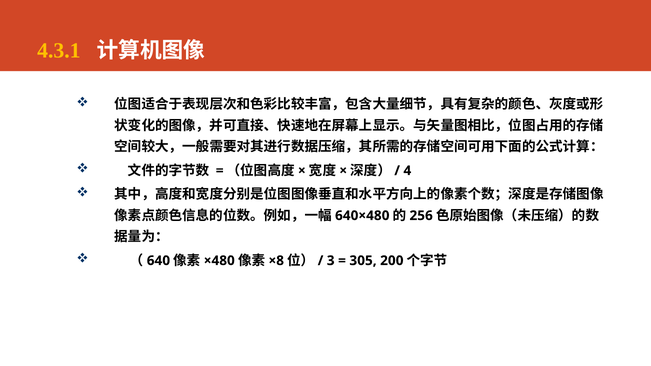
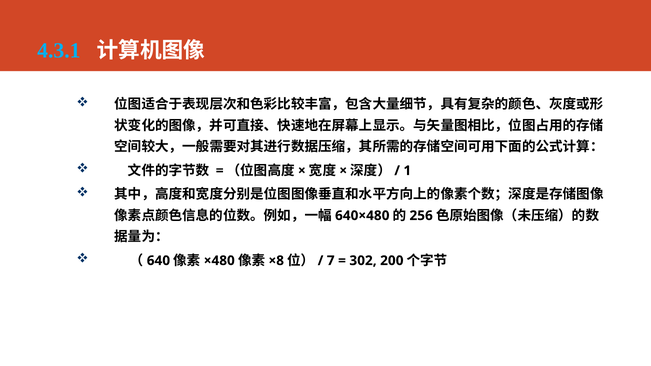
4.3.1 colour: yellow -> light blue
4: 4 -> 1
3: 3 -> 7
305: 305 -> 302
